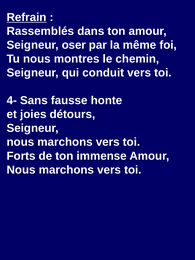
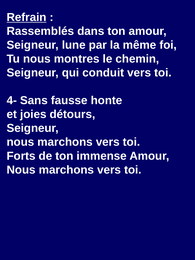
oser: oser -> lune
